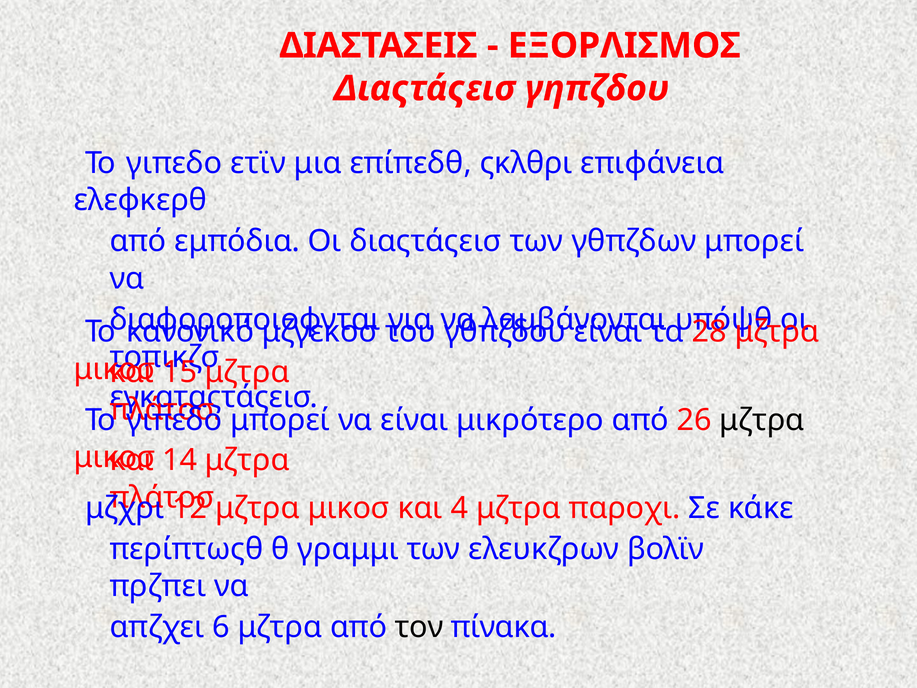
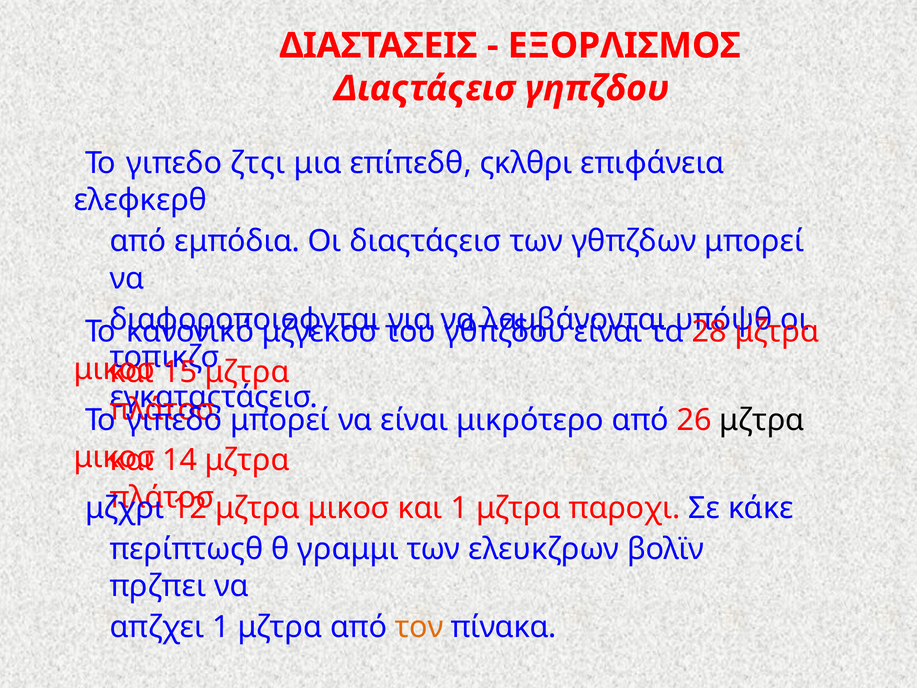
ετϊν: ετϊν -> ζτςι
και 4: 4 -> 1
απζχει 6: 6 -> 1
τον colour: black -> orange
